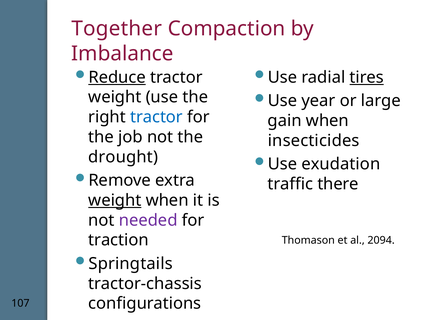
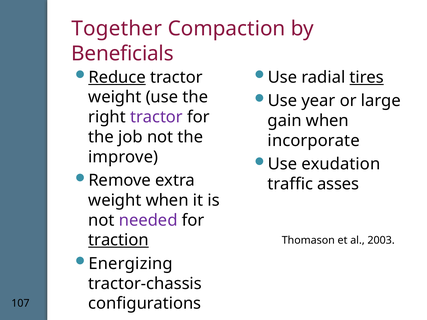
Imbalance: Imbalance -> Beneficials
tractor at (156, 117) colour: blue -> purple
insecticides: insecticides -> incorporate
drought: drought -> improve
there: there -> asses
weight at (115, 200) underline: present -> none
traction underline: none -> present
2094: 2094 -> 2003
Springtails: Springtails -> Energizing
